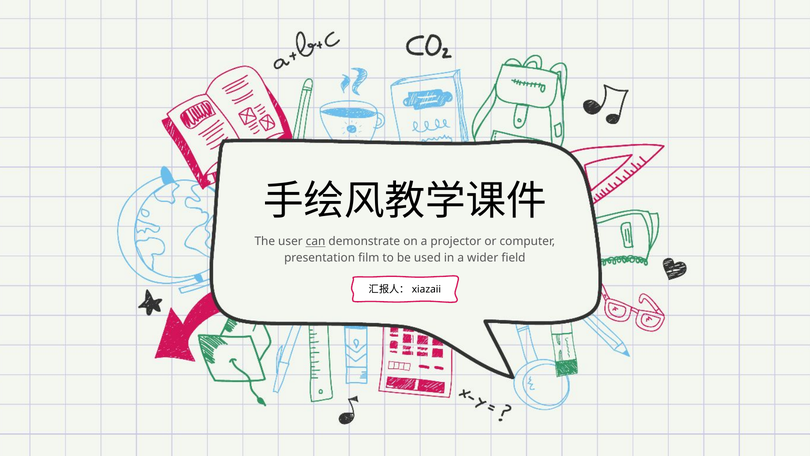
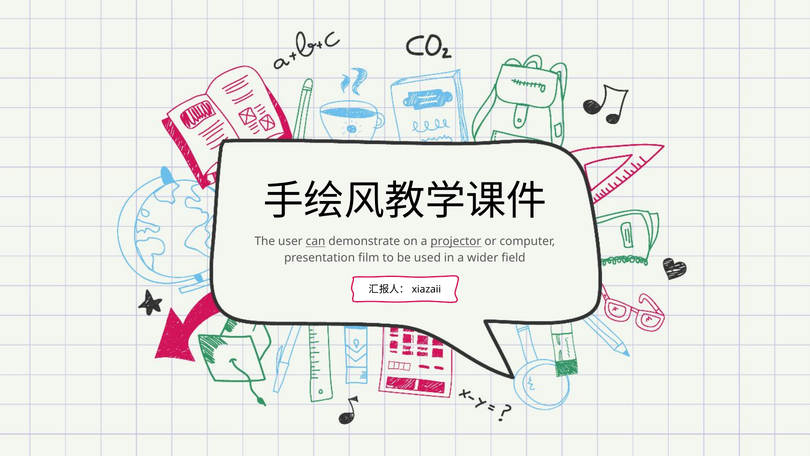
projector underline: none -> present
